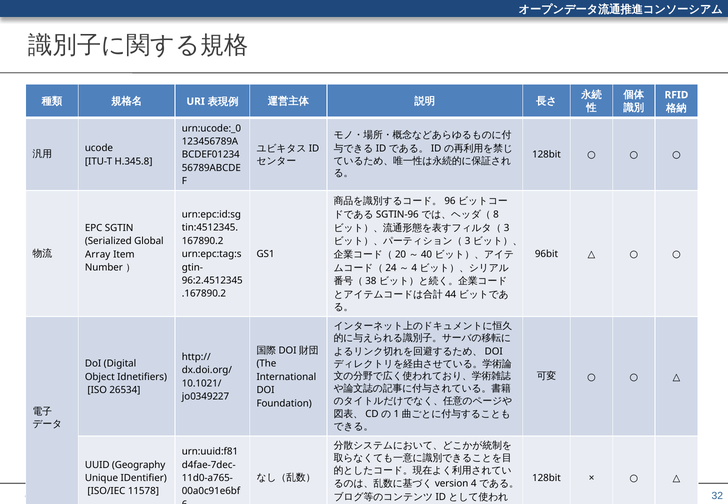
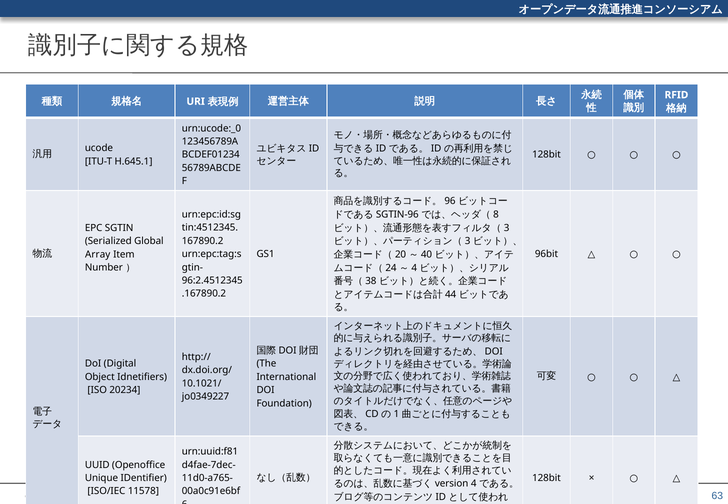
H.345.8: H.345.8 -> H.645.1
26534: 26534 -> 20234
Geography: Geography -> Openoffice
32: 32 -> 63
